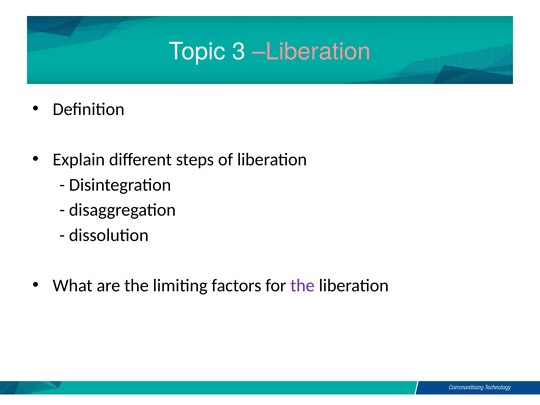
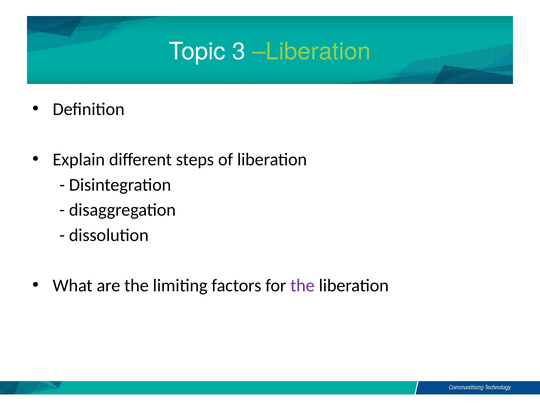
Liberation at (312, 52) colour: pink -> light green
